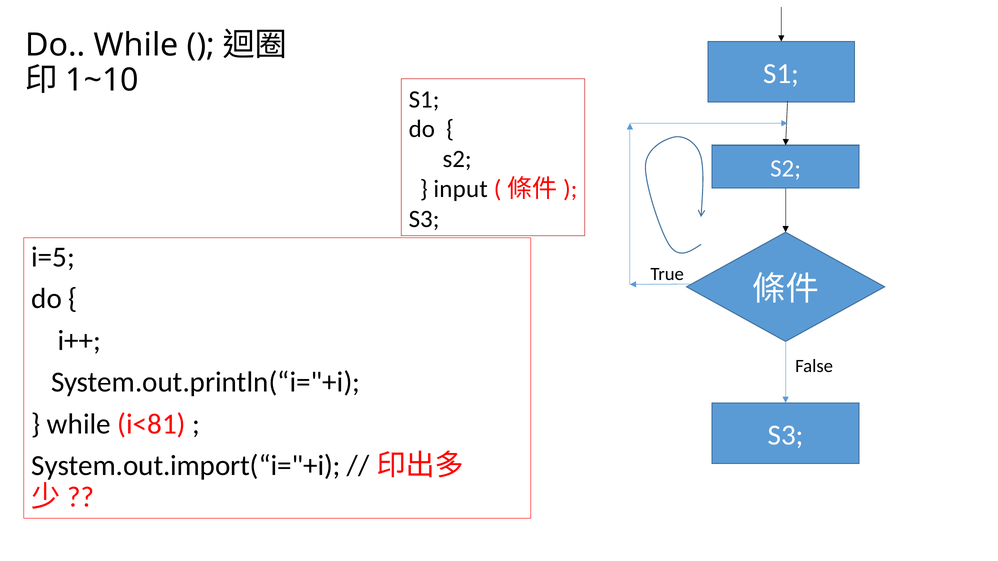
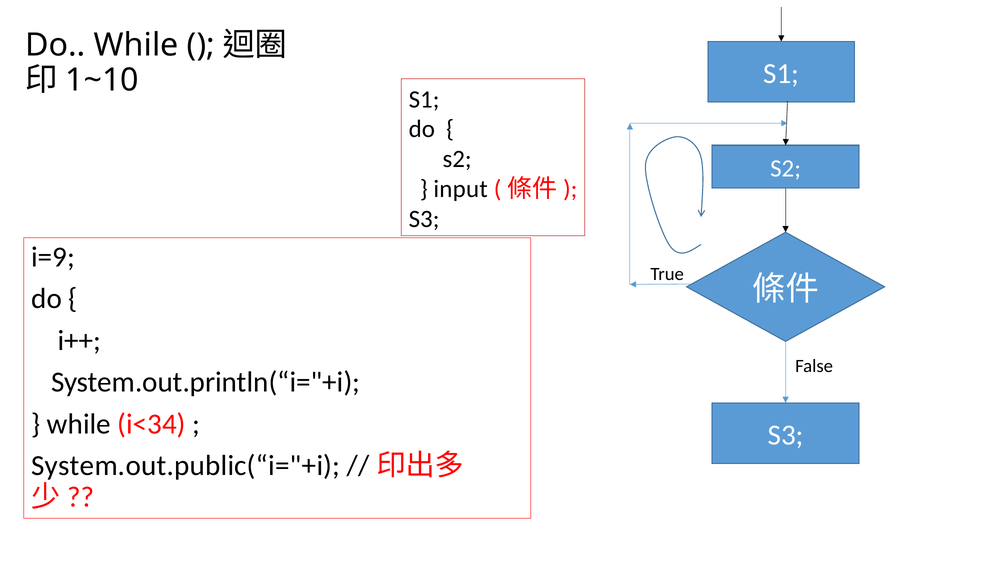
i=5: i=5 -> i=9
i<81: i<81 -> i<34
System.out.import(“i="+i: System.out.import(“i="+i -> System.out.public(“i="+i
